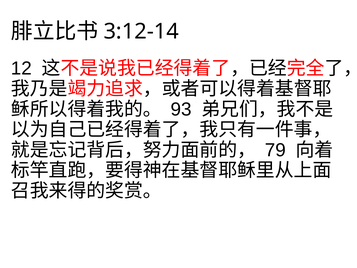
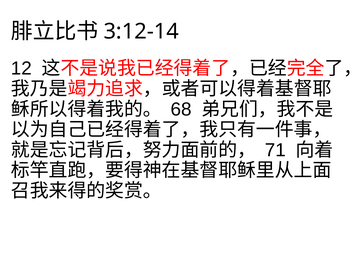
93: 93 -> 68
79: 79 -> 71
